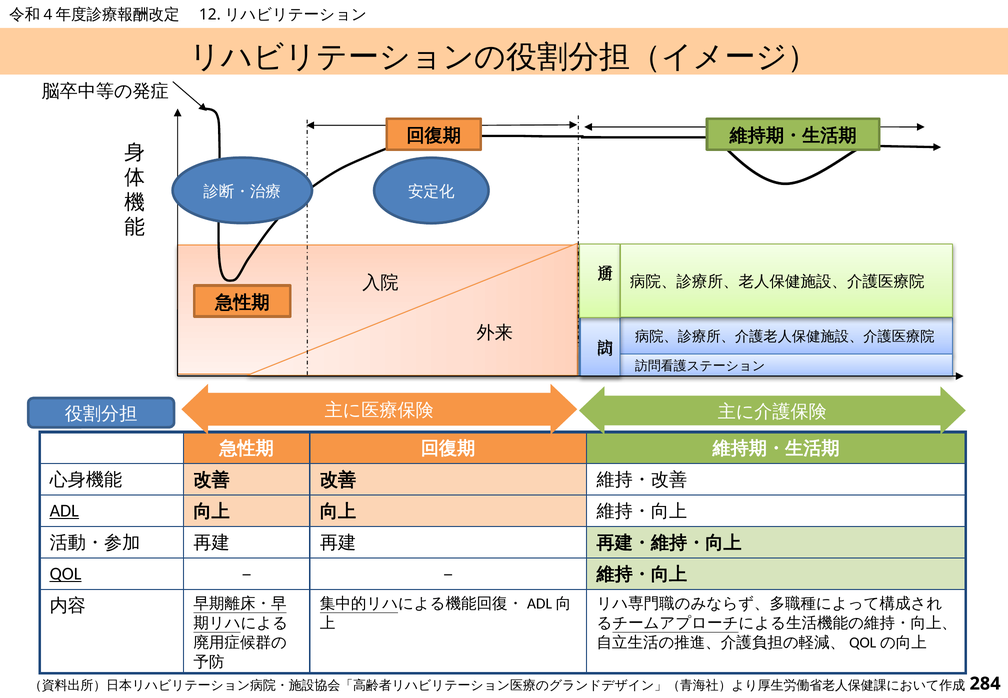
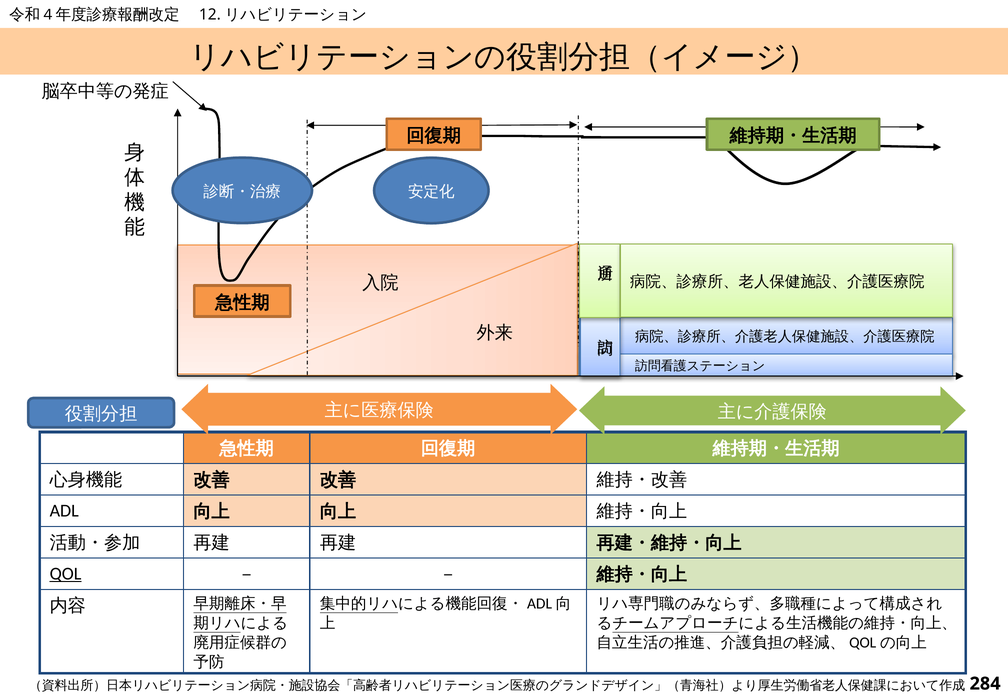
ADL underline: present -> none
